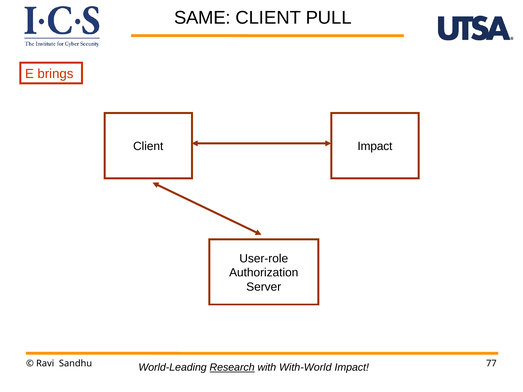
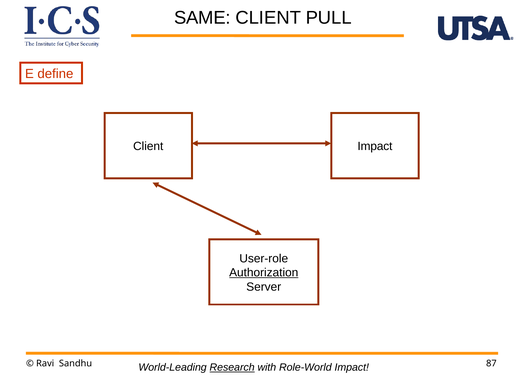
brings: brings -> define
Authorization underline: none -> present
77: 77 -> 87
With-World: With-World -> Role-World
